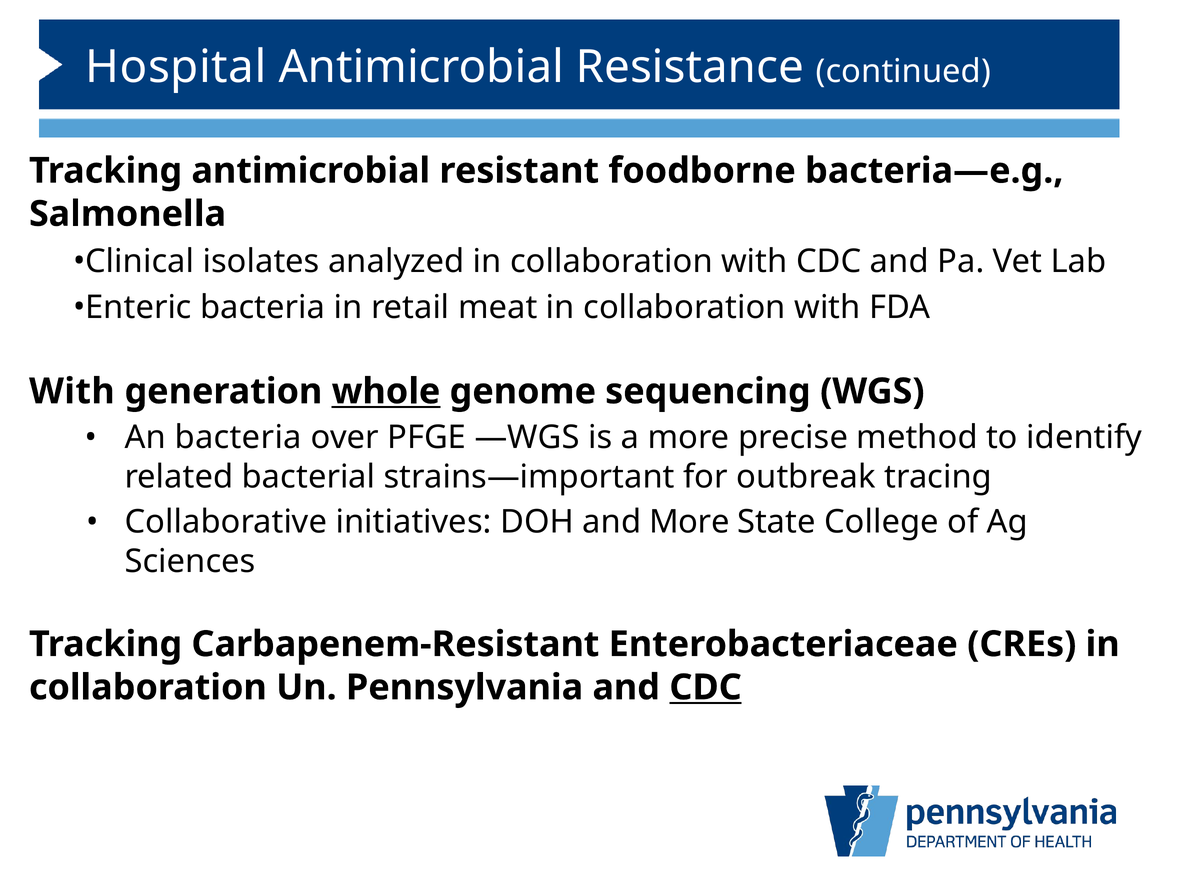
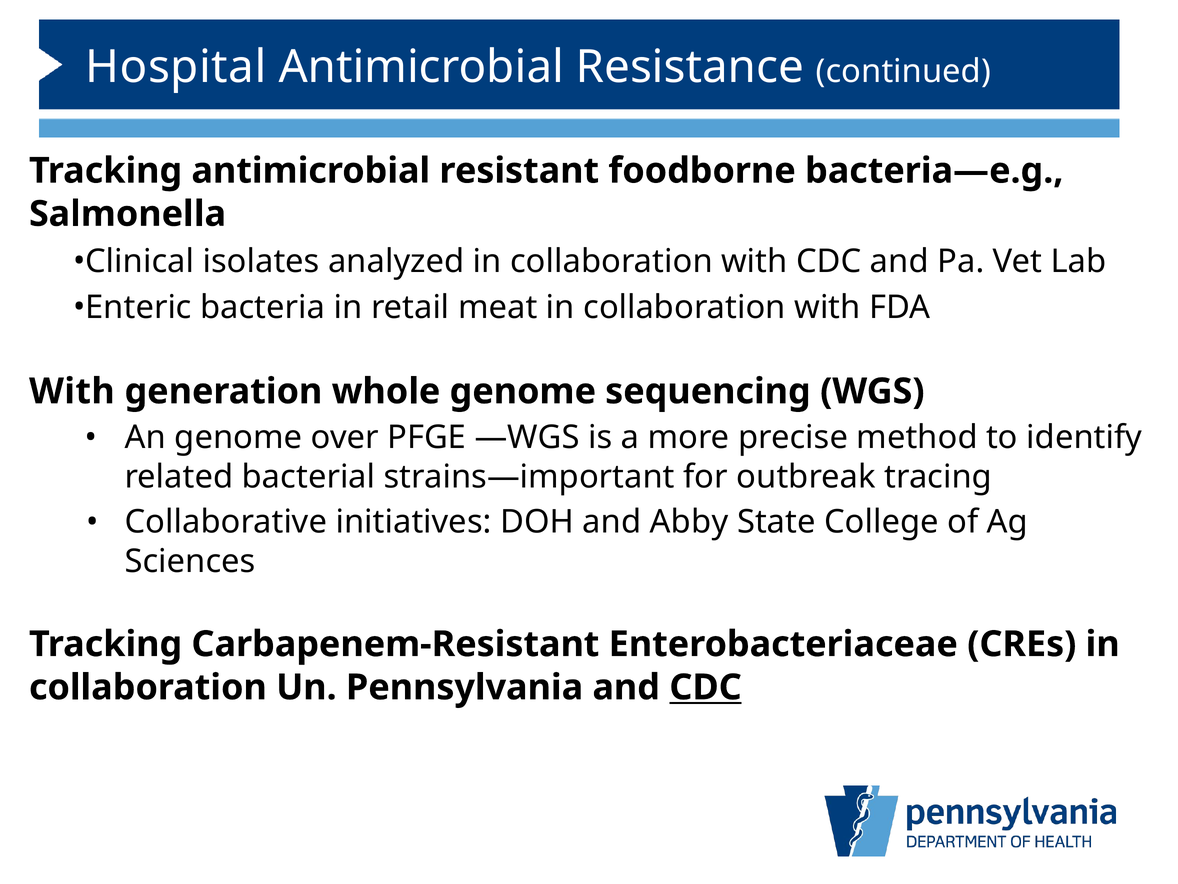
whole underline: present -> none
An bacteria: bacteria -> genome
and More: More -> Abby
